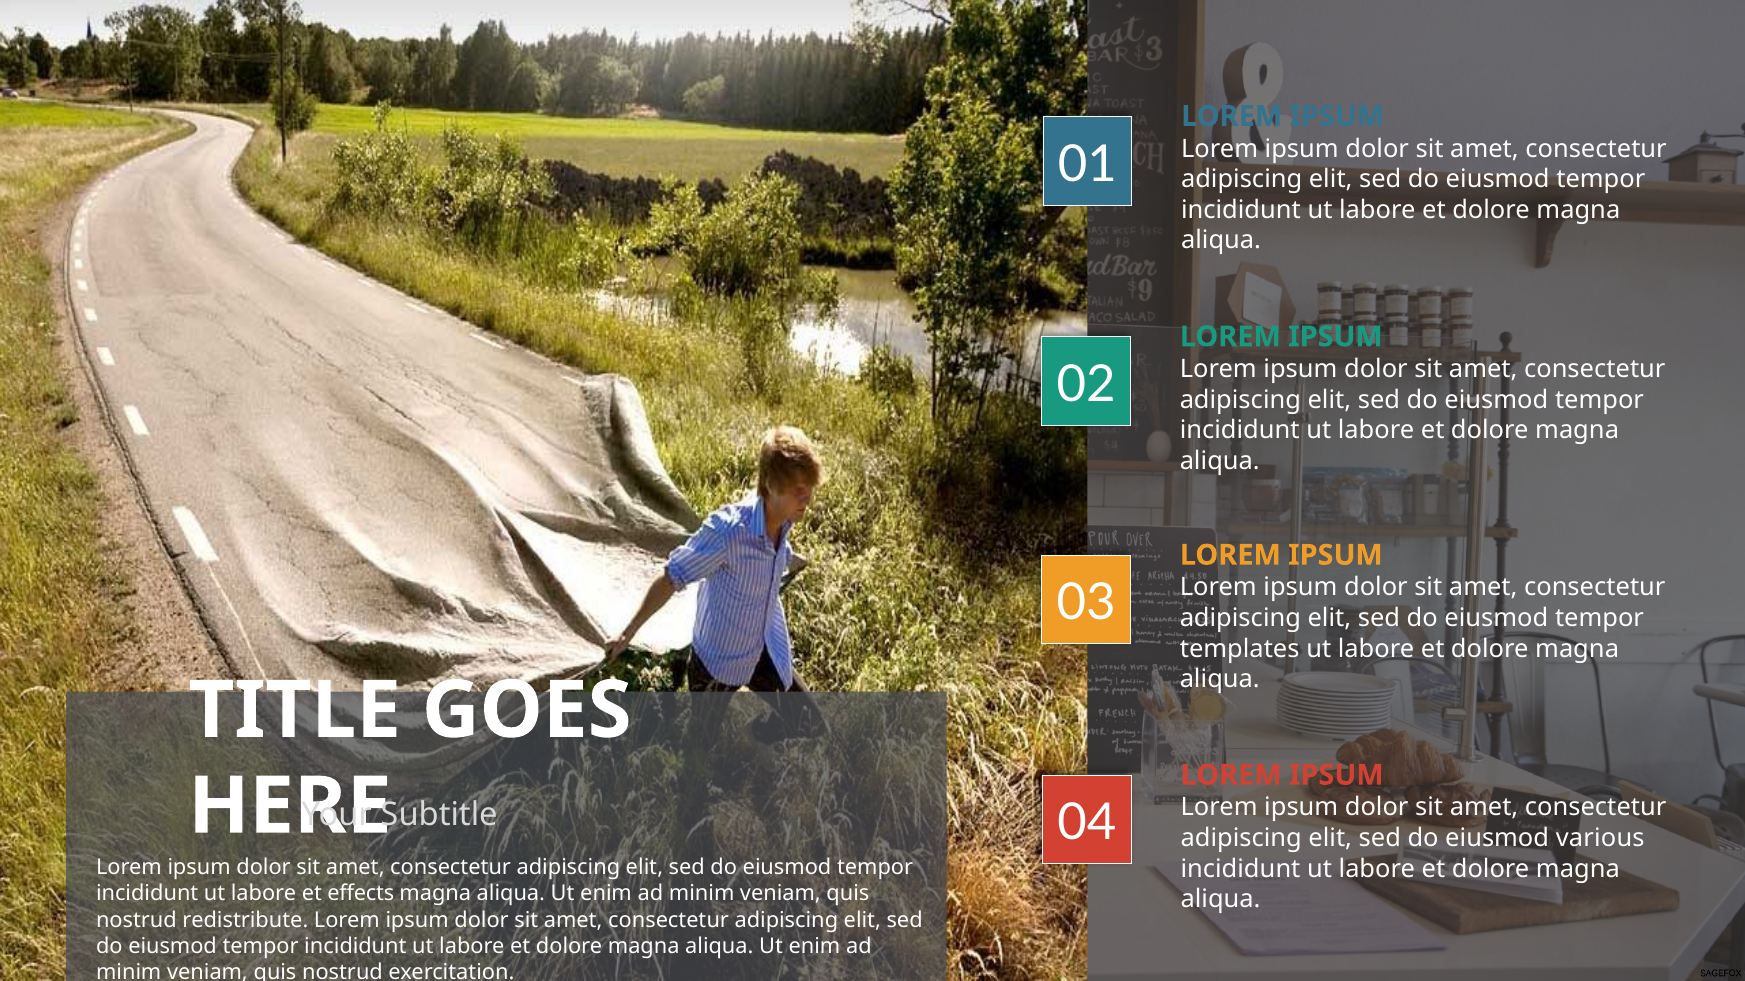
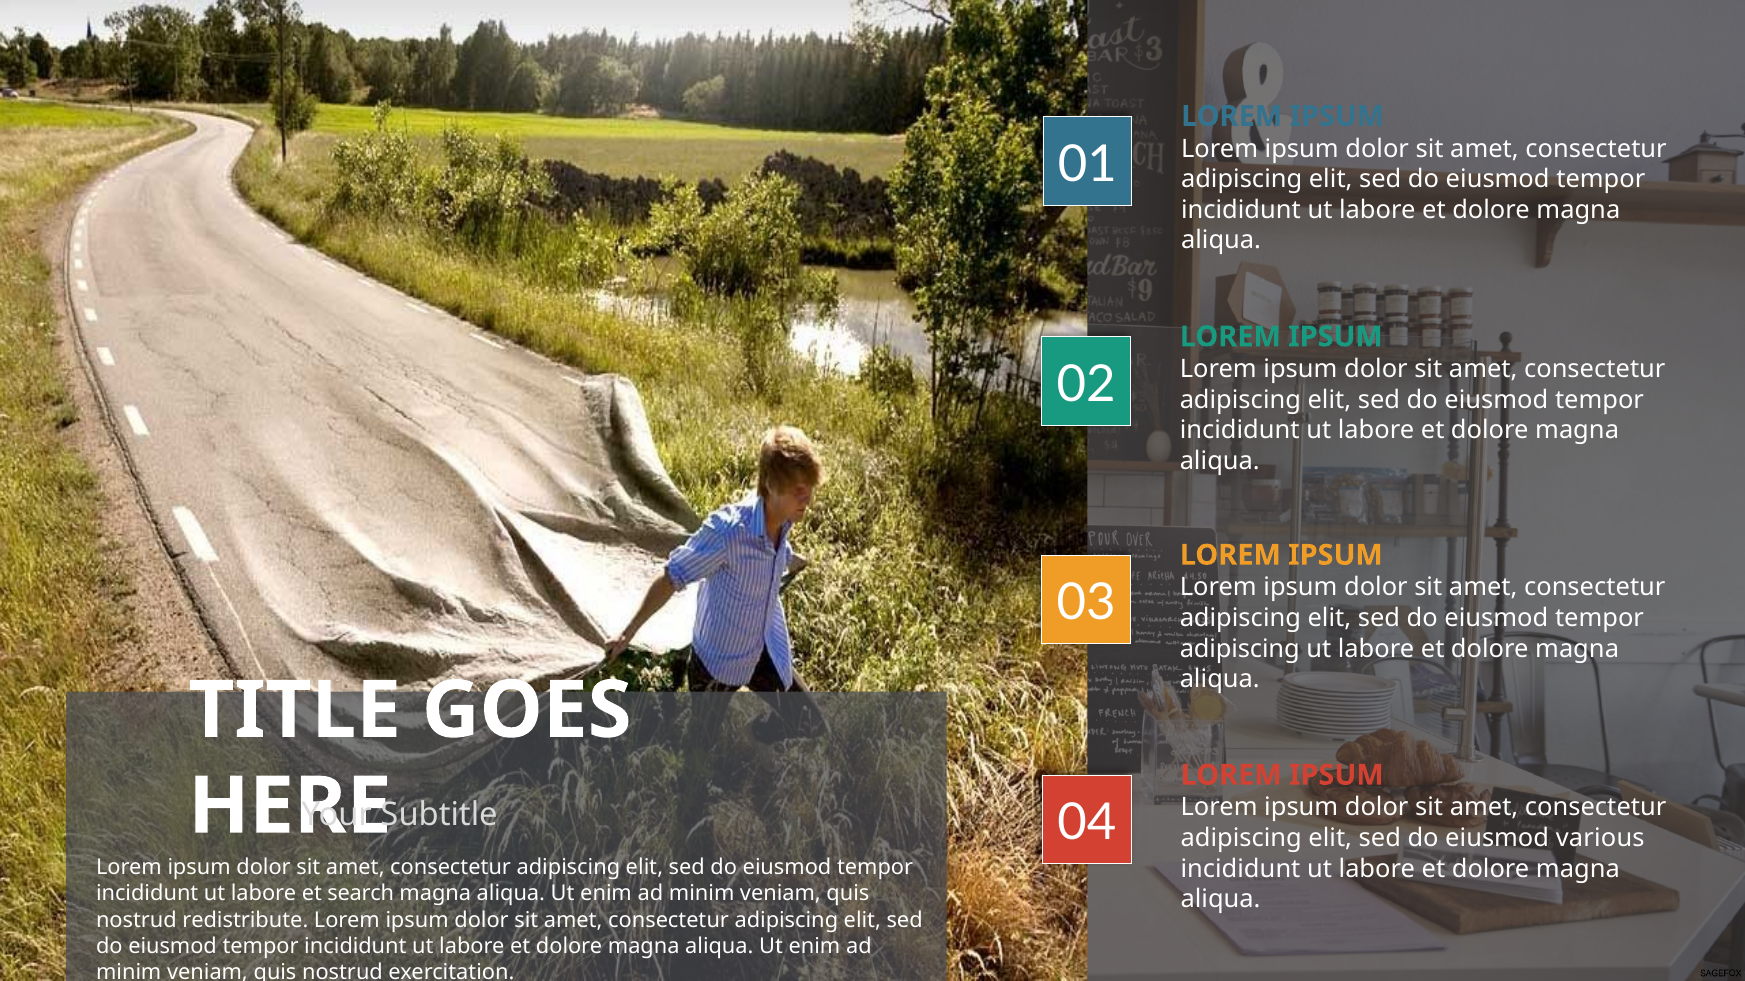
templates at (1240, 649): templates -> adipiscing
effects: effects -> search
